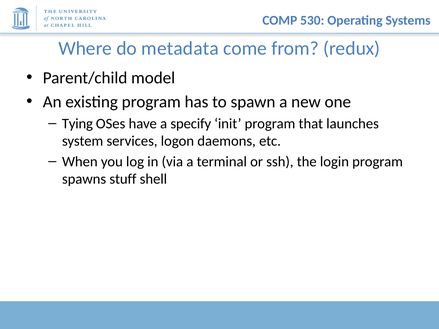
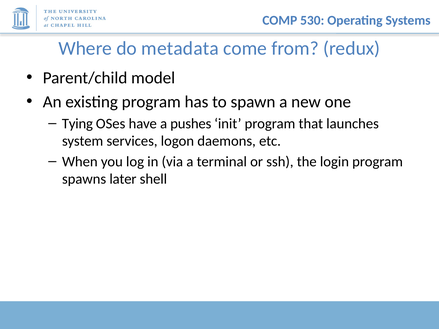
specify: specify -> pushes
stuff: stuff -> later
